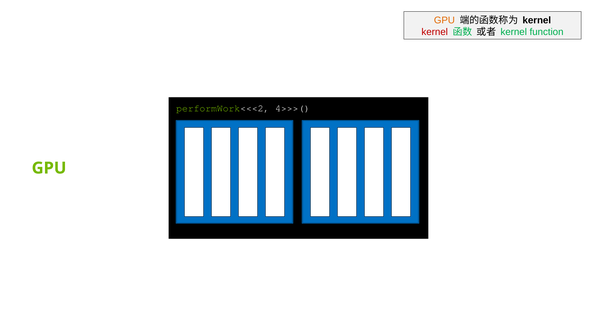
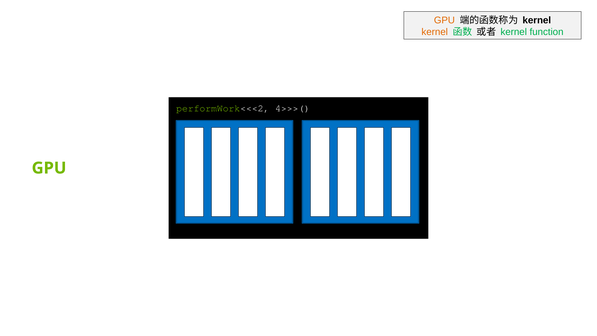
kernel at (435, 32) colour: red -> orange
